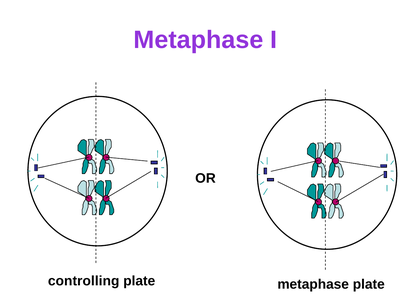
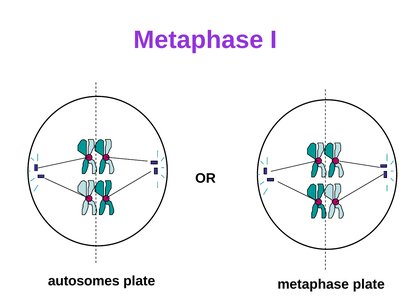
controlling: controlling -> autosomes
